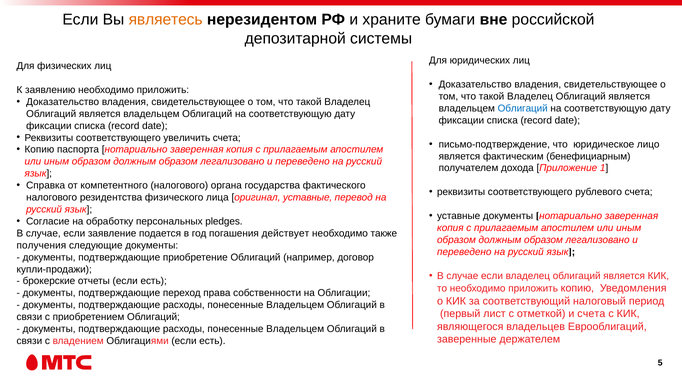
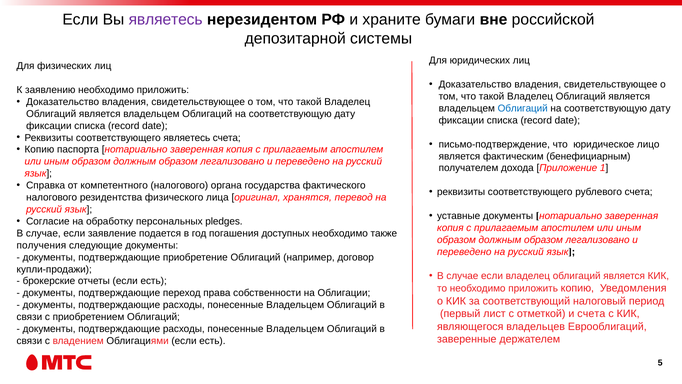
являетесь at (166, 20) colour: orange -> purple
соответствующего увеличить: увеличить -> являетесь
оригинал уставные: уставные -> хранятся
действует: действует -> доступных
